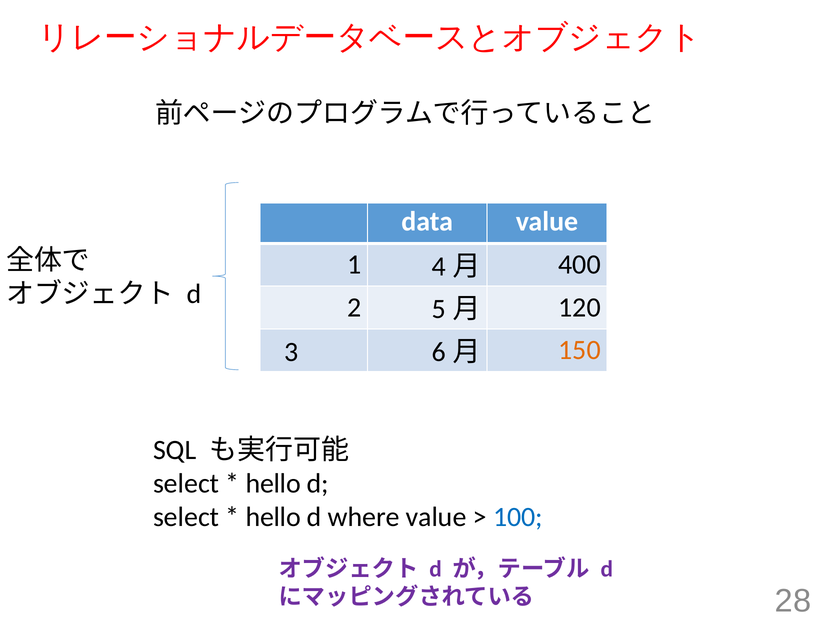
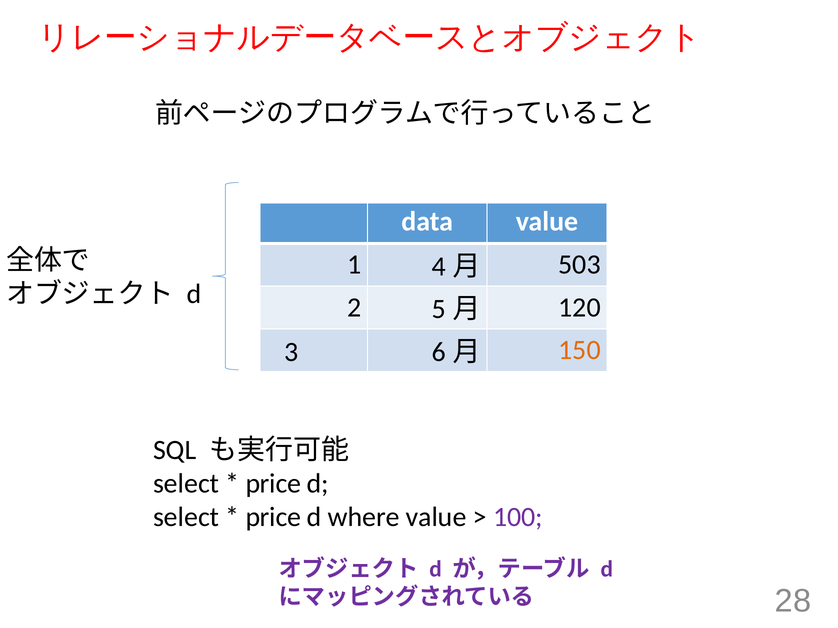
400: 400 -> 503
hello at (273, 484): hello -> price
hello at (273, 518): hello -> price
100 colour: blue -> purple
